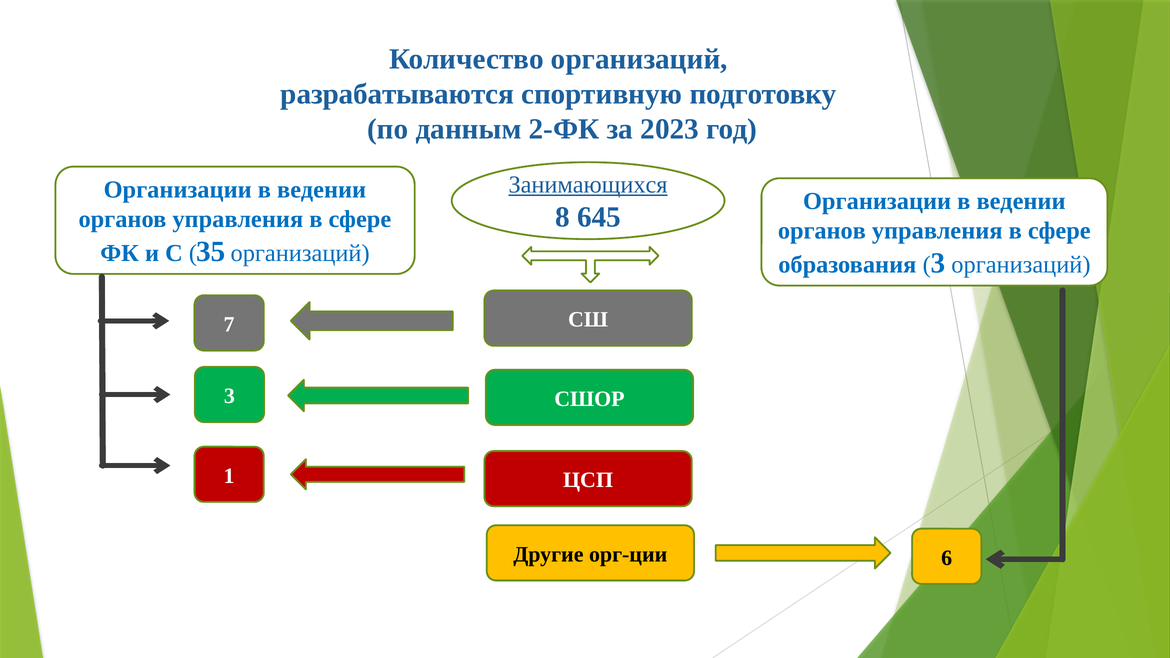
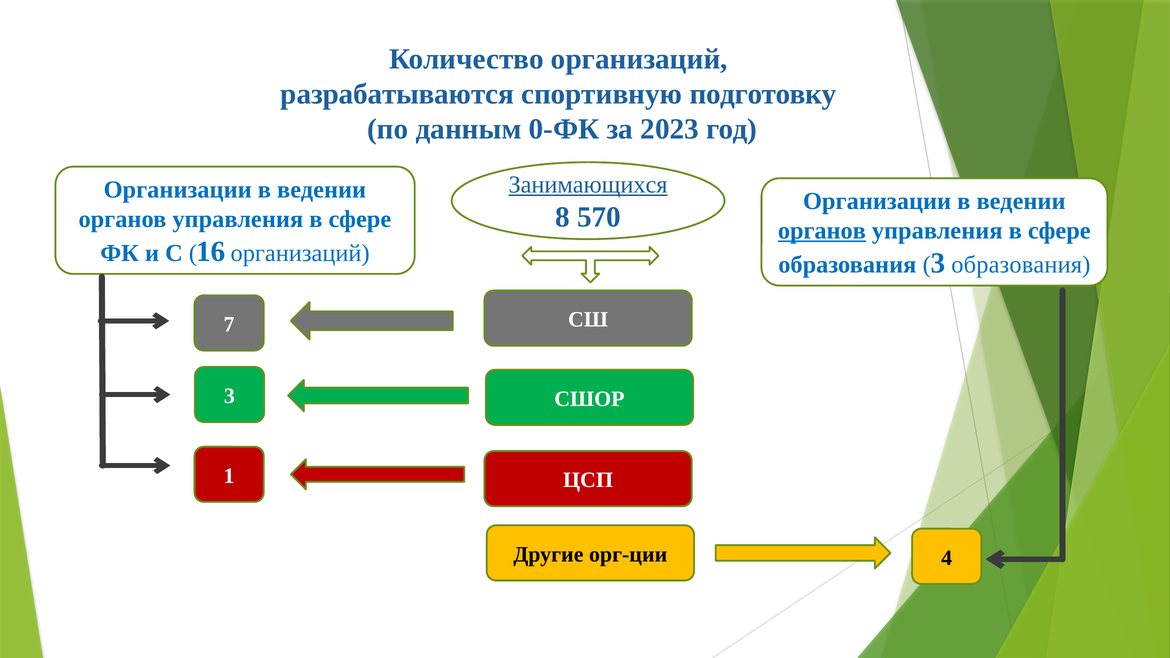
2-ФК: 2-ФК -> 0-ФК
645: 645 -> 570
органов at (822, 231) underline: none -> present
35: 35 -> 16
3 организаций: организаций -> образования
6: 6 -> 4
